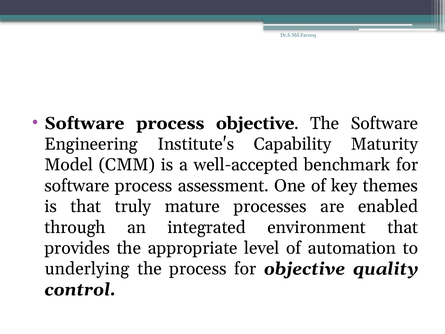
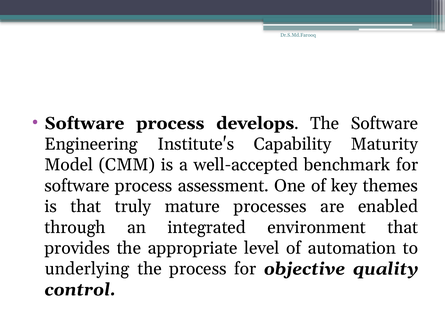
process objective: objective -> develops
